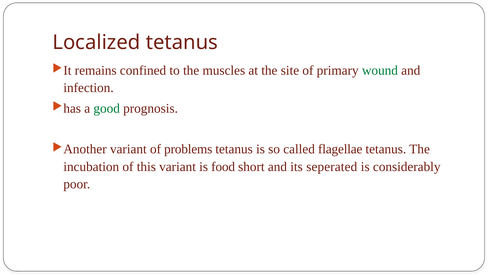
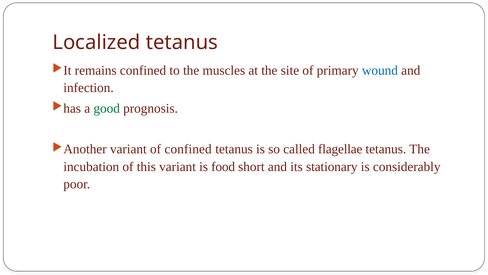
wound colour: green -> blue
of problems: problems -> confined
seperated: seperated -> stationary
